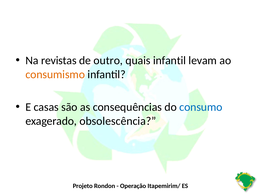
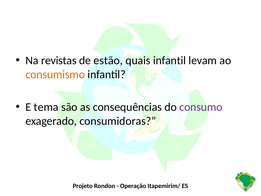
outro: outro -> estão
casas: casas -> tema
consumo colour: blue -> purple
obsolescência: obsolescência -> consumidoras
